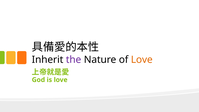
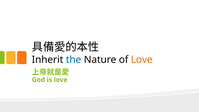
the colour: purple -> blue
